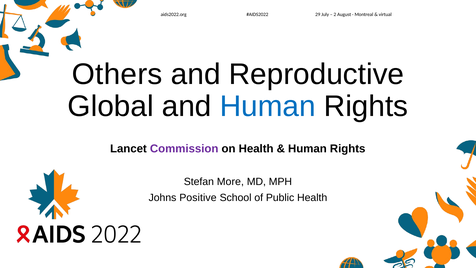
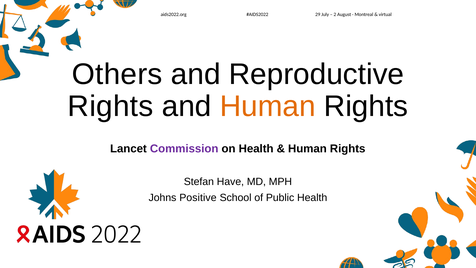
Global at (111, 106): Global -> Rights
Human at (268, 106) colour: blue -> orange
More: More -> Have
